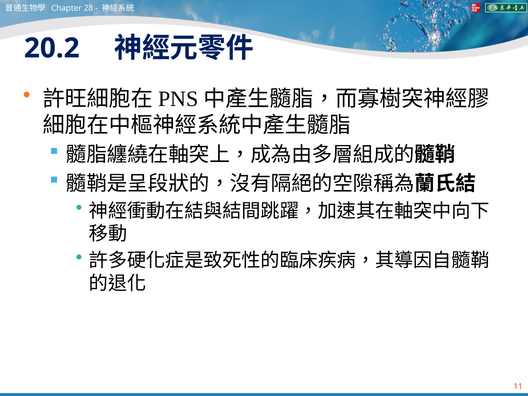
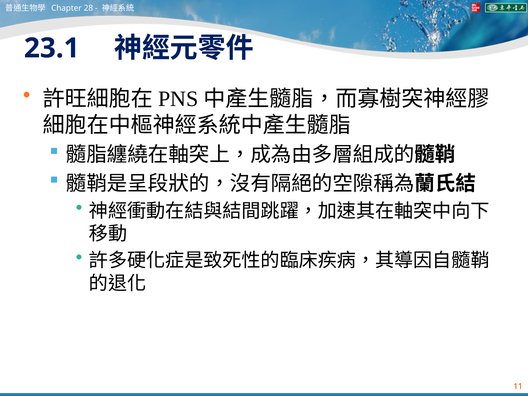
20.2: 20.2 -> 23.1
